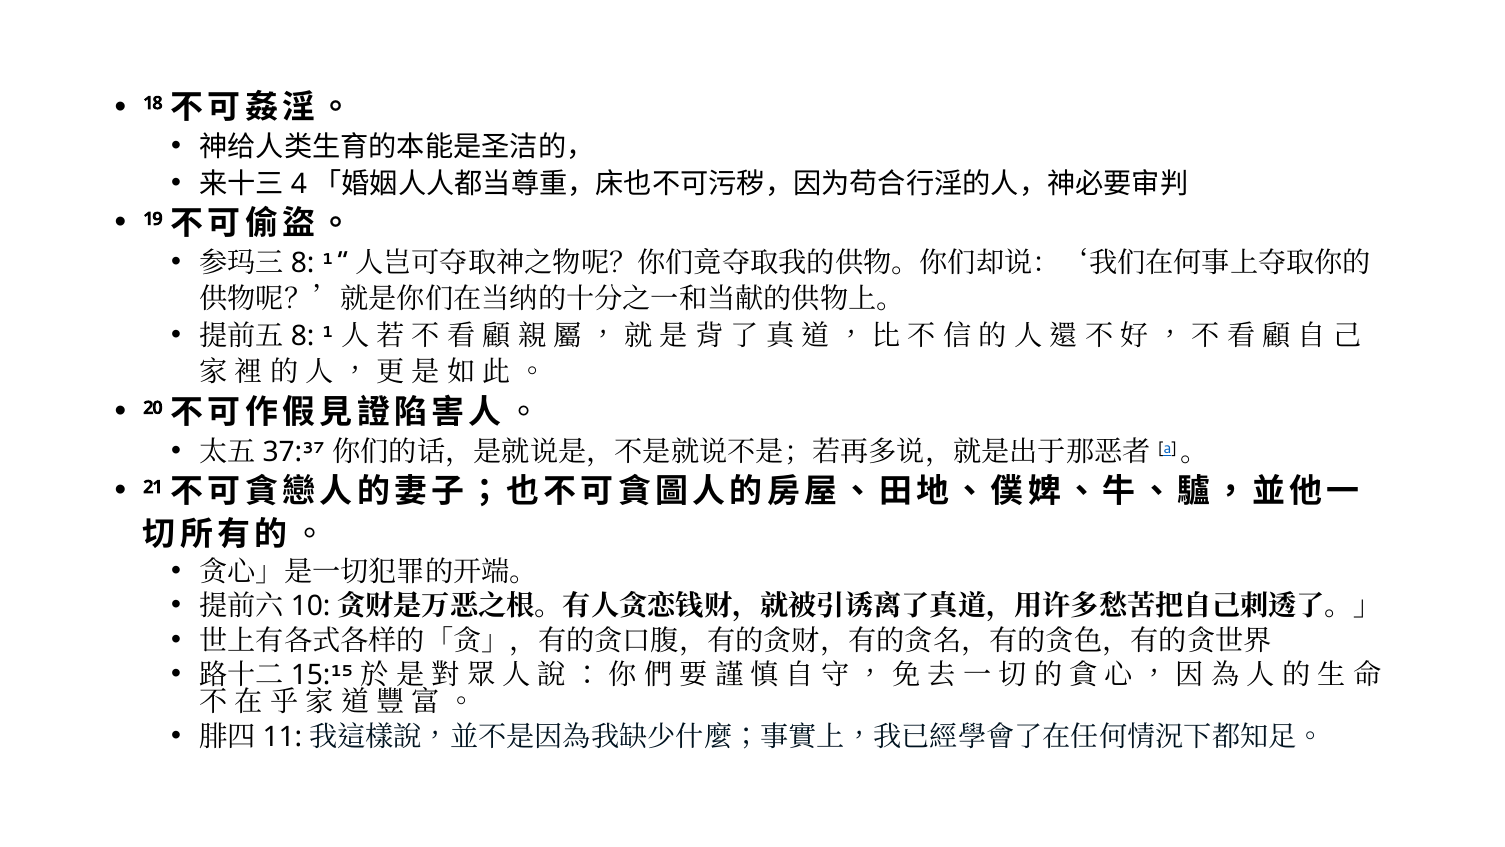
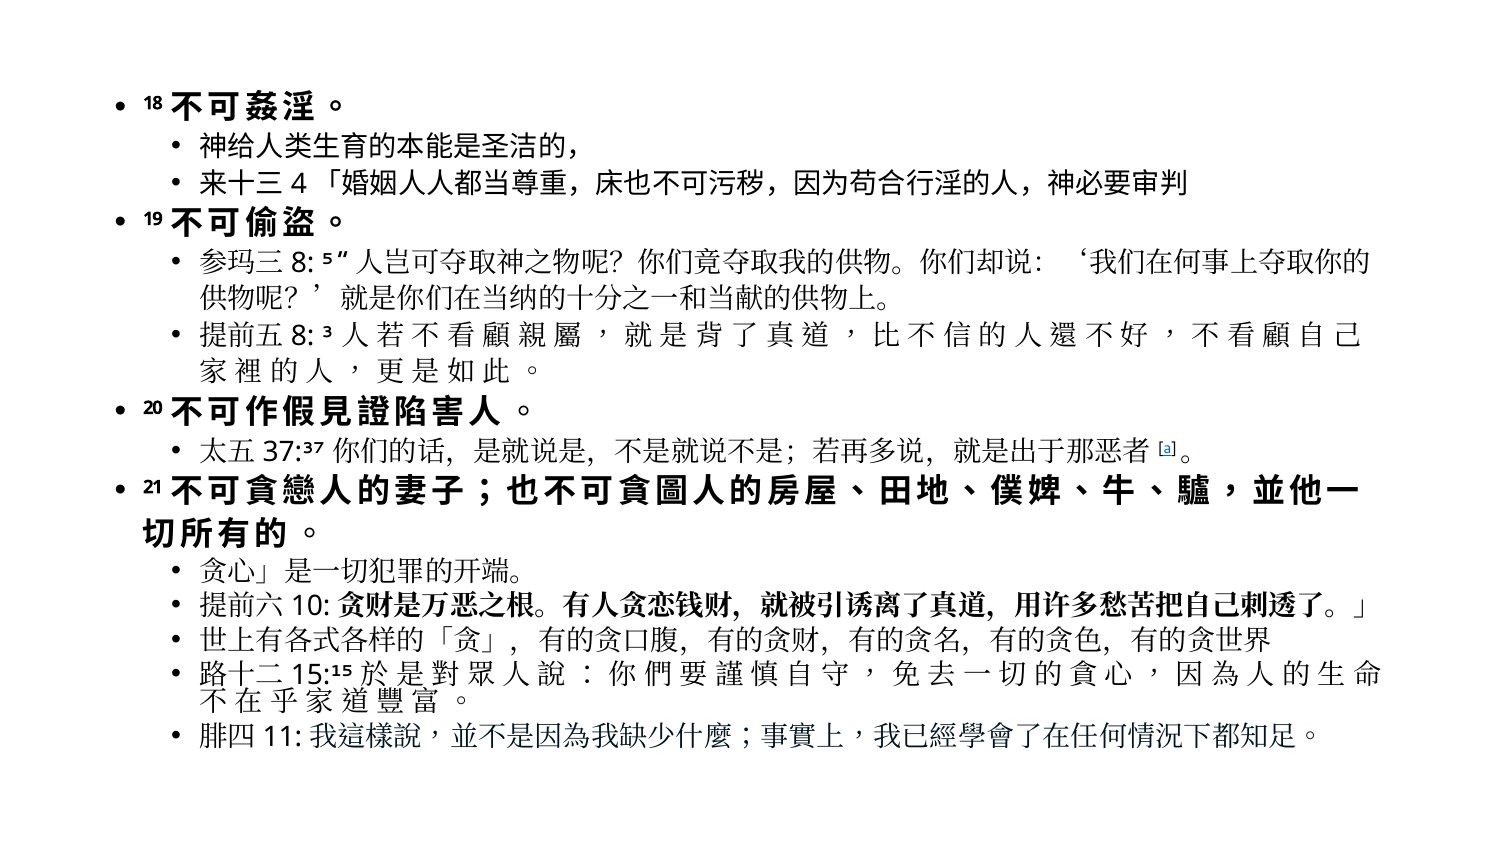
1 at (327, 259): 1 -> 5
1 at (327, 332): 1 -> 3
